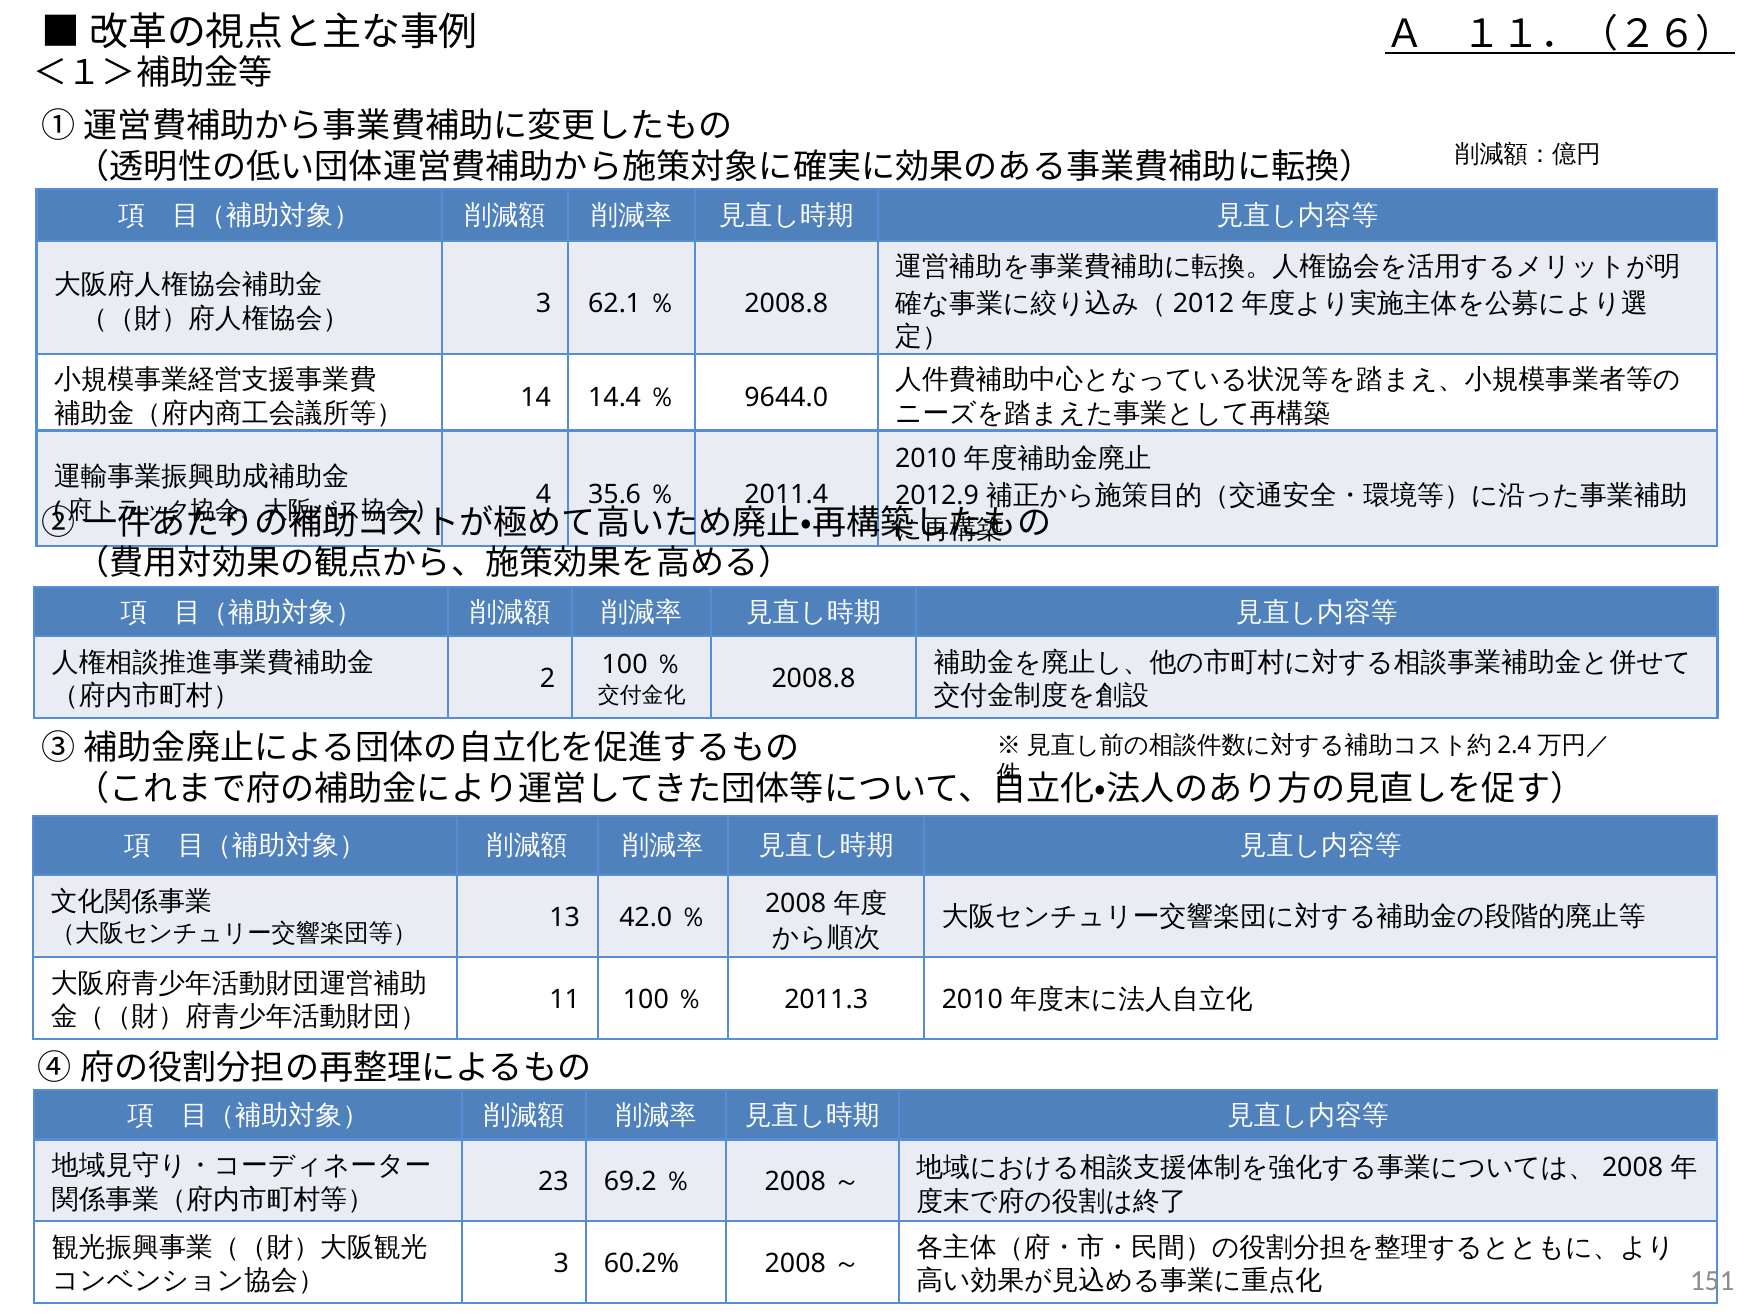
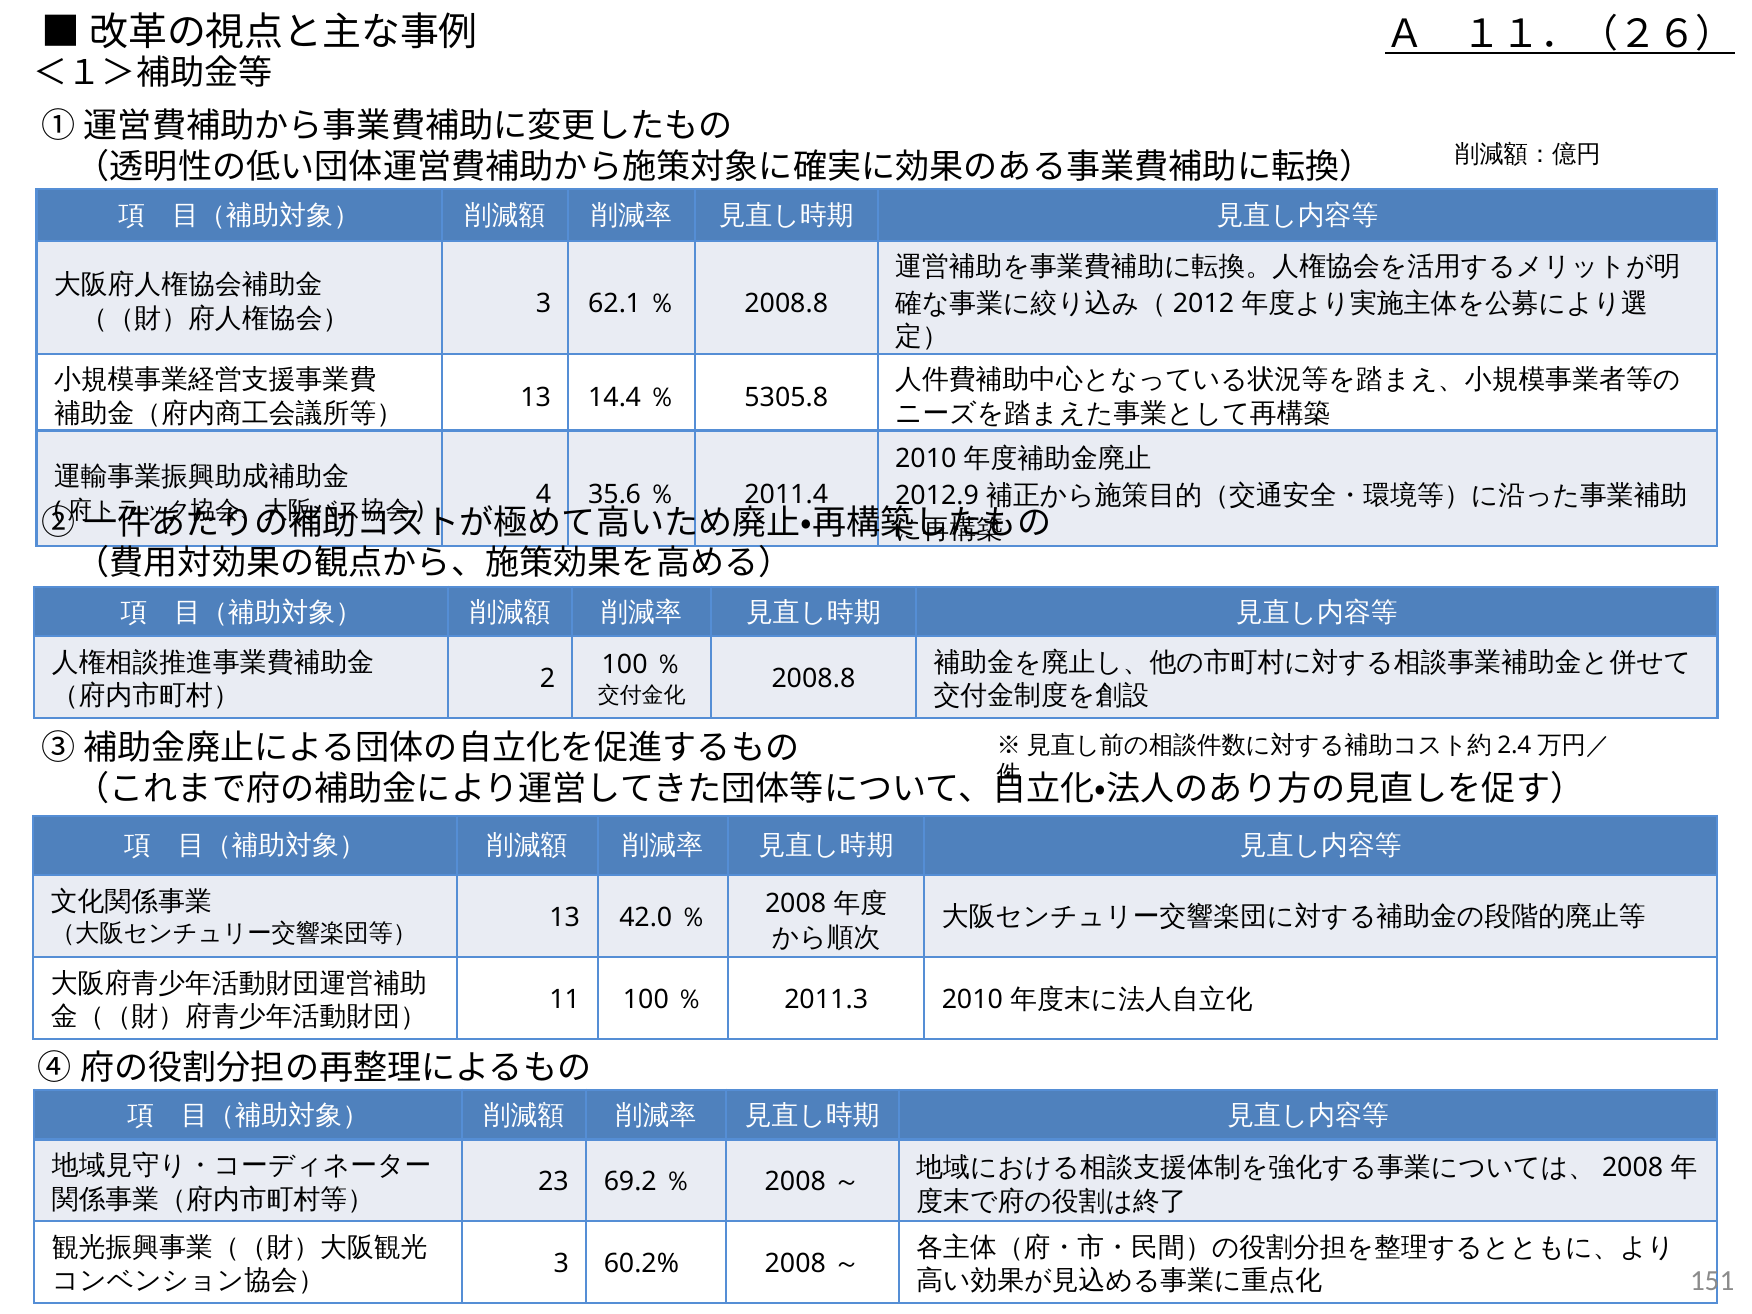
14 at (536, 398): 14 -> 13
9644.0: 9644.0 -> 5305.8
